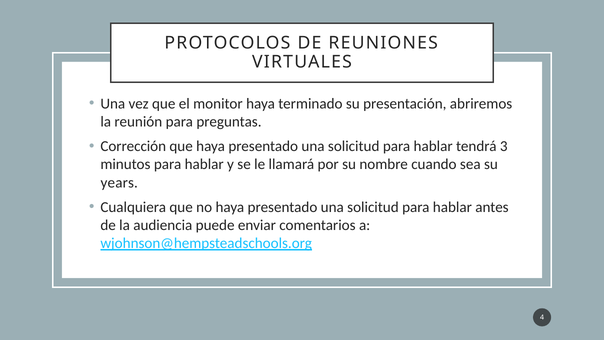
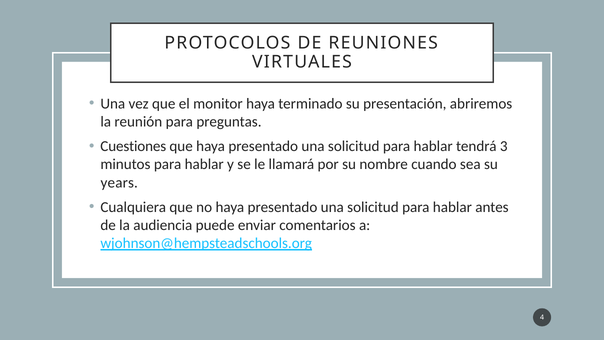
Corrección: Corrección -> Cuestiones
